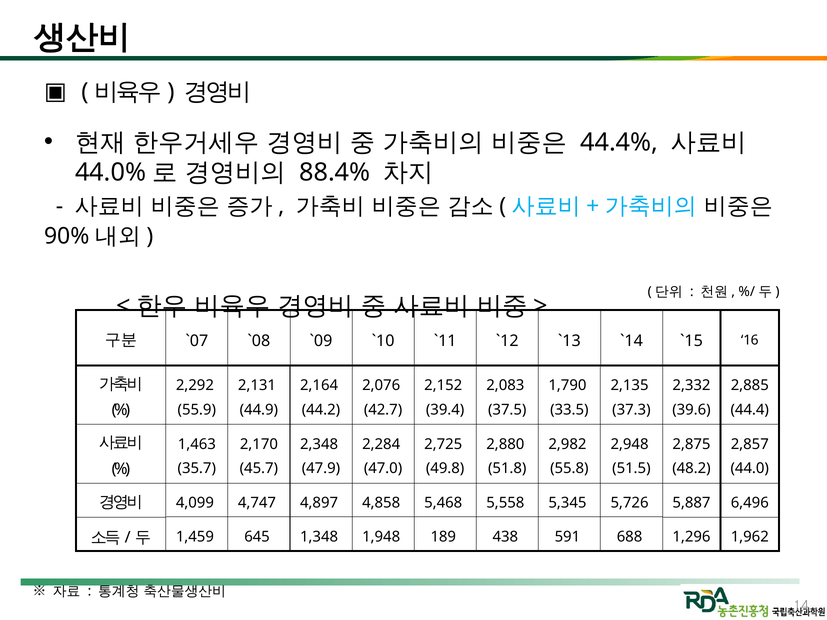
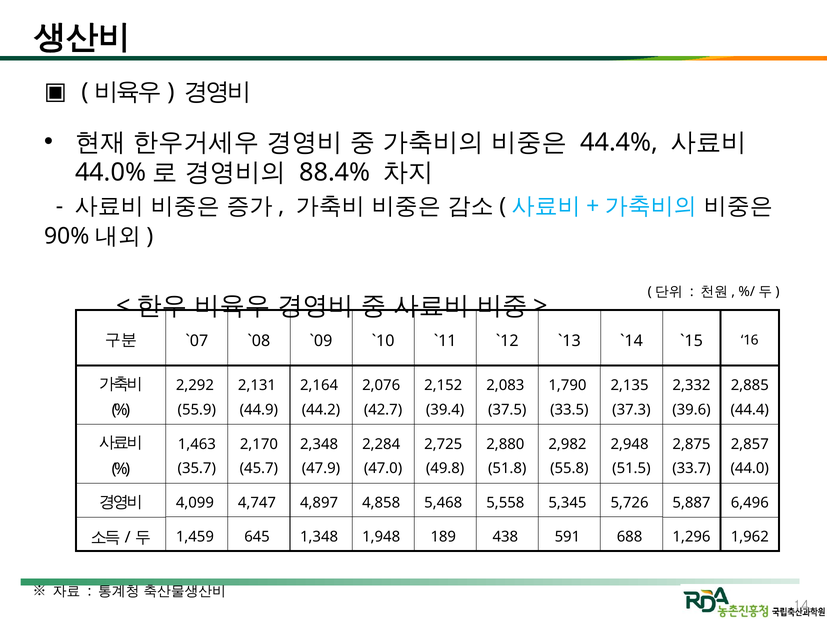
48.2: 48.2 -> 33.7
